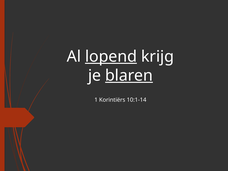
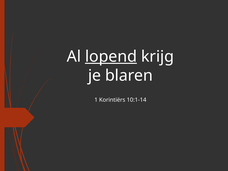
blaren underline: present -> none
